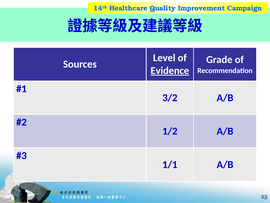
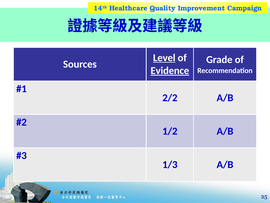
Level underline: none -> present
3/2: 3/2 -> 2/2
1/1: 1/1 -> 1/3
